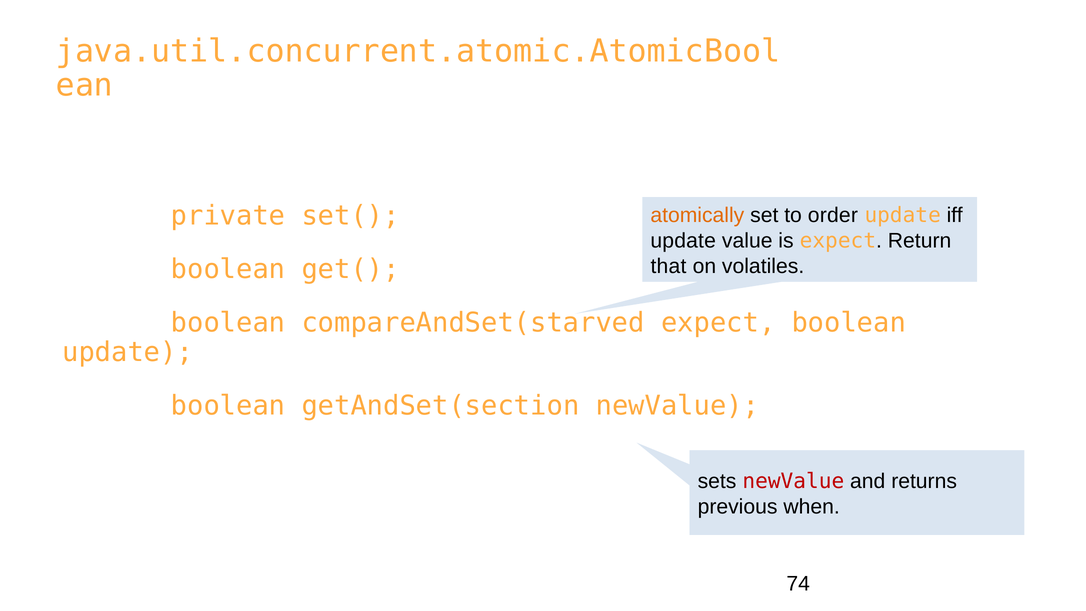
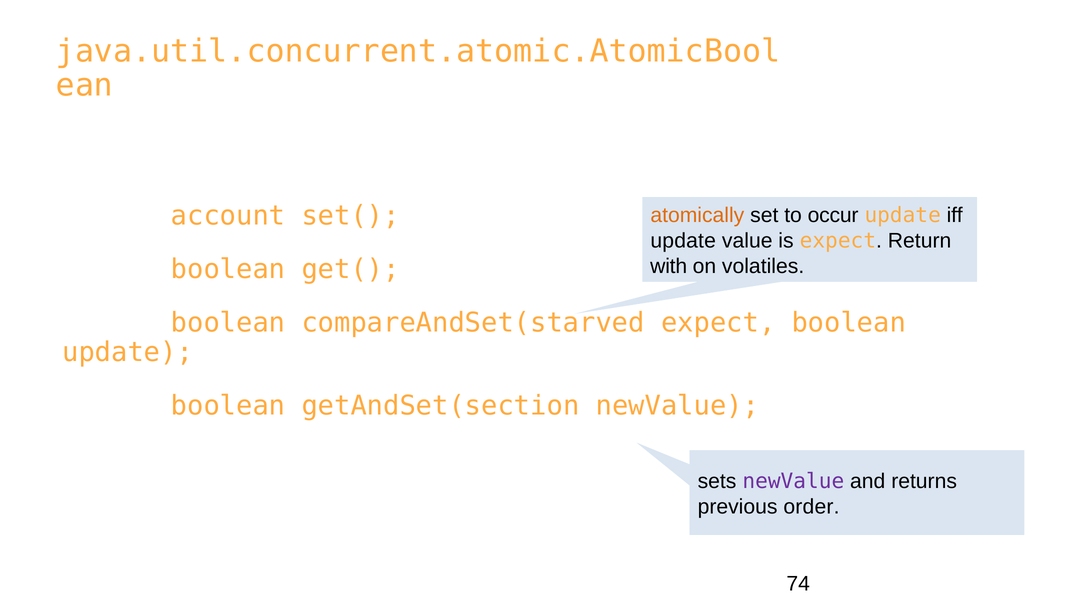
private: private -> account
order: order -> occur
that: that -> with
newValue at (793, 481) colour: red -> purple
when: when -> order
